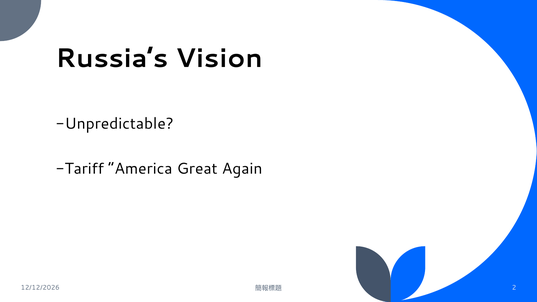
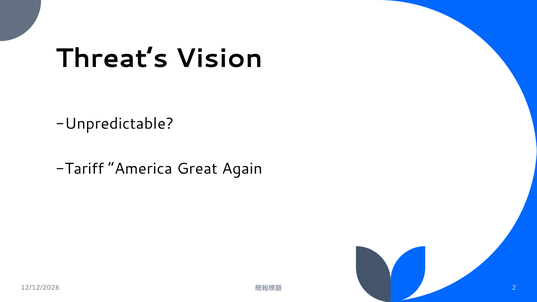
Russia’s: Russia’s -> Threat’s
